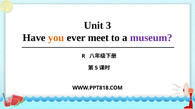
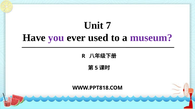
3: 3 -> 7
you colour: orange -> purple
meet: meet -> used
